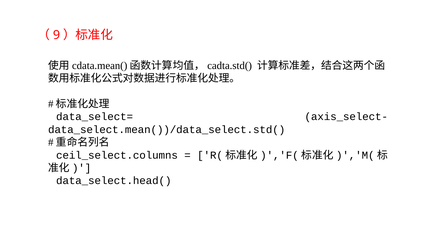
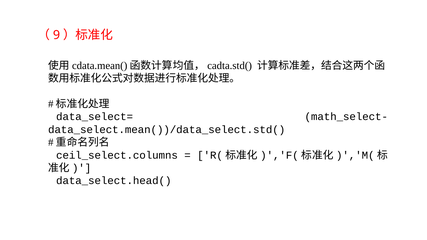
axis_select-: axis_select- -> math_select-
